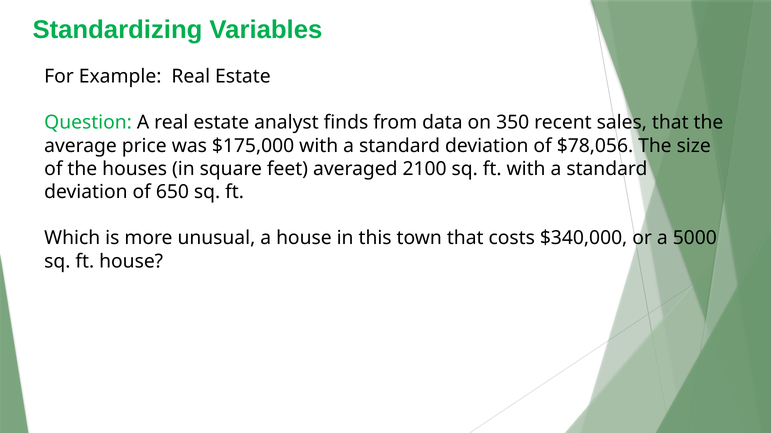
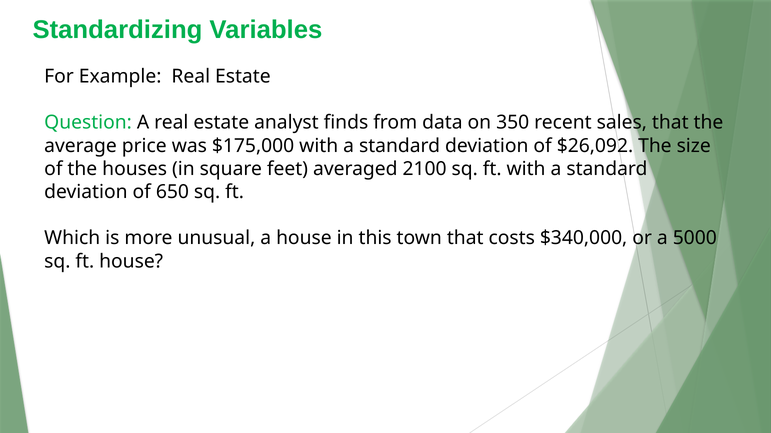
$78,056: $78,056 -> $26,092
